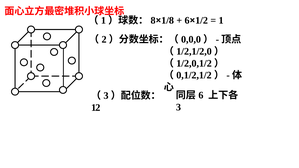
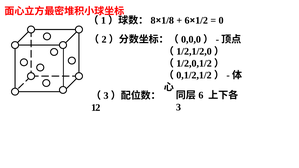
1 at (221, 20): 1 -> 0
